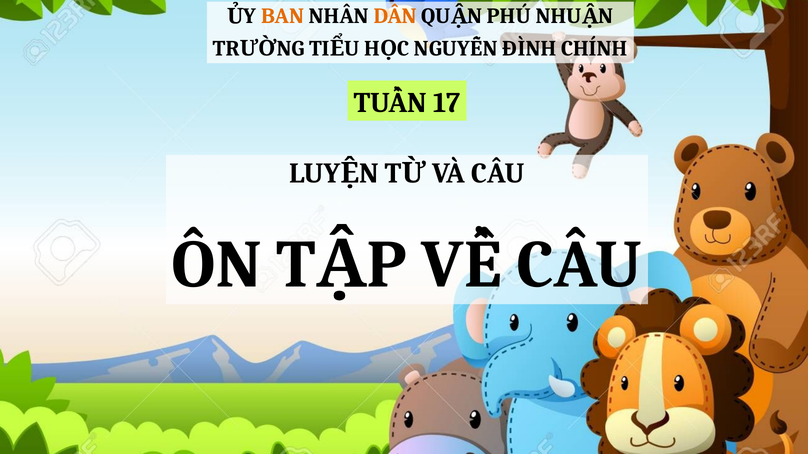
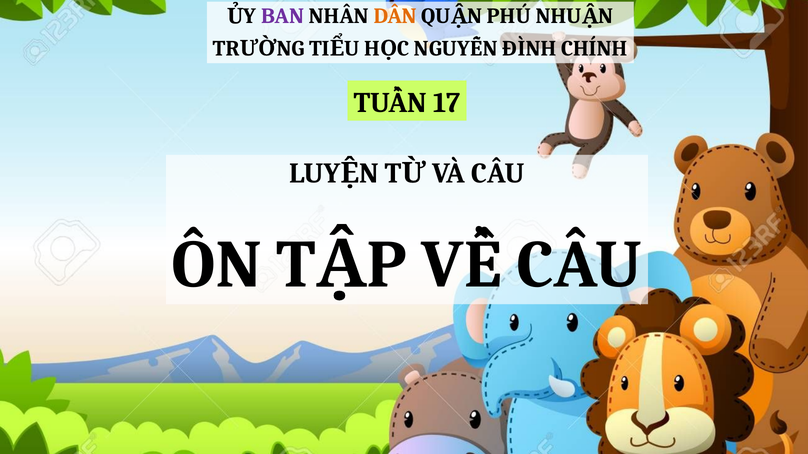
BAN colour: orange -> purple
